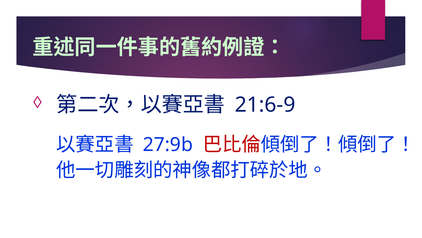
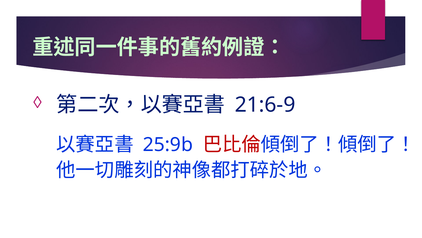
27:9b: 27:9b -> 25:9b
